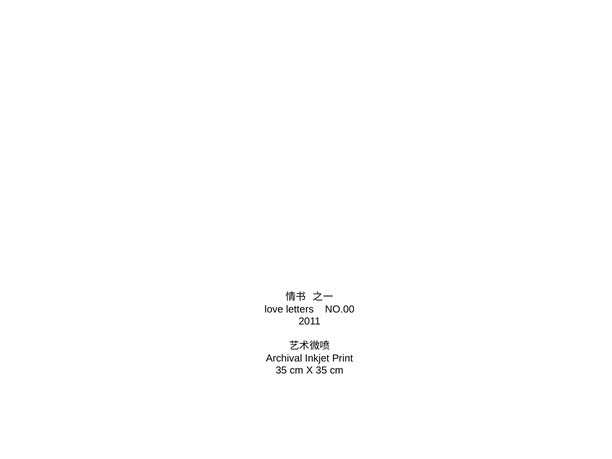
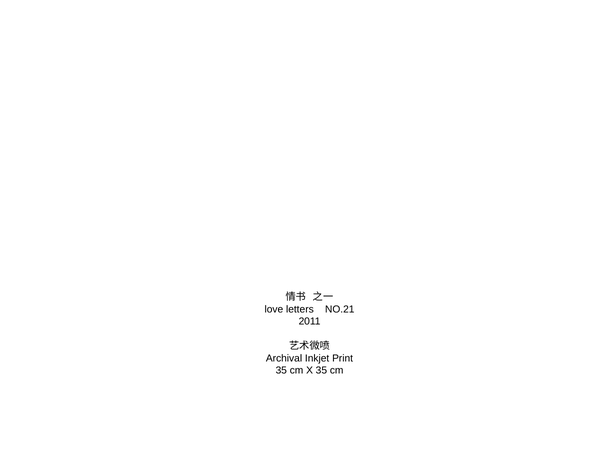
NO.00: NO.00 -> NO.21
